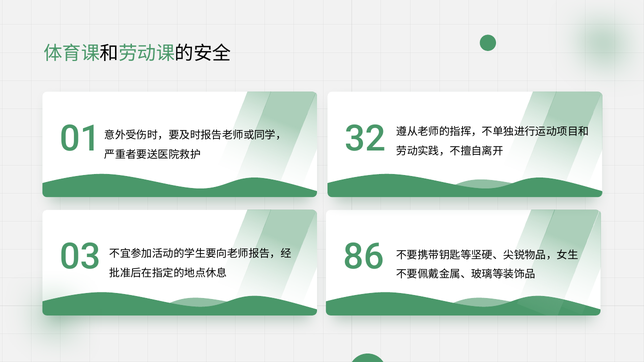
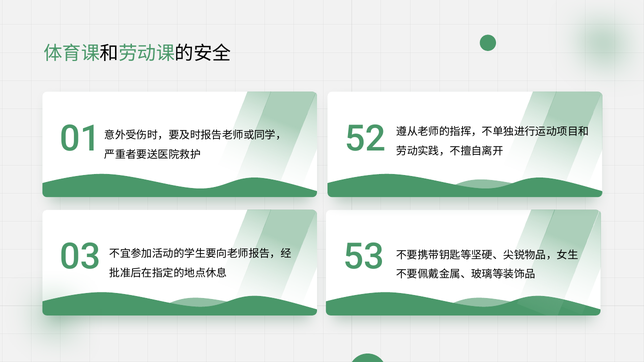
32: 32 -> 52
86: 86 -> 53
